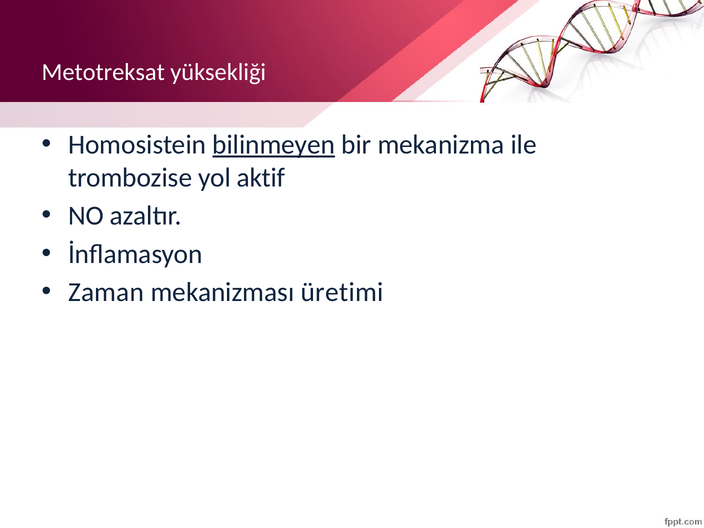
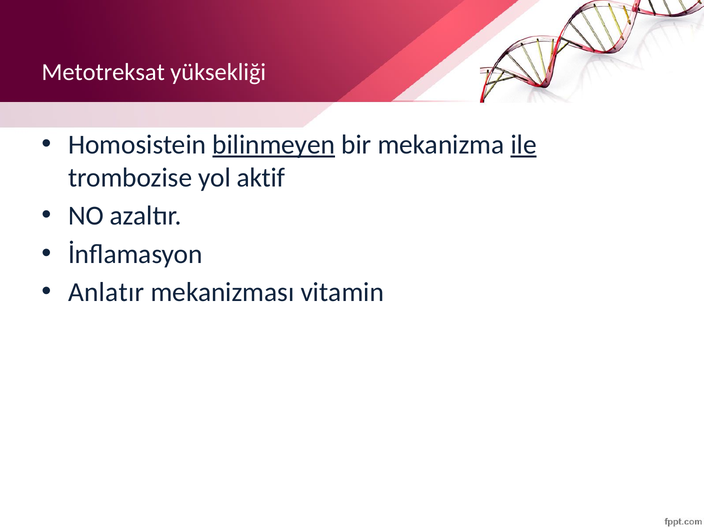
ile underline: none -> present
Zaman: Zaman -> Anlatır
üretimi: üretimi -> vitamin
